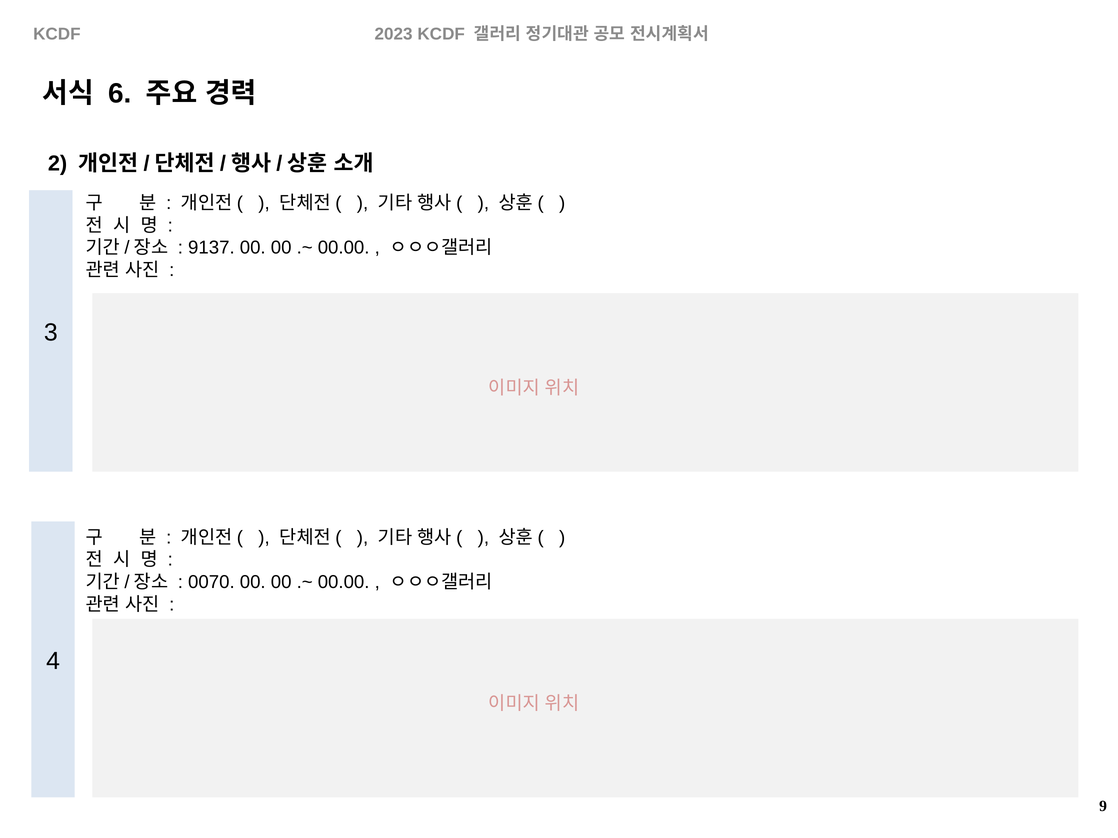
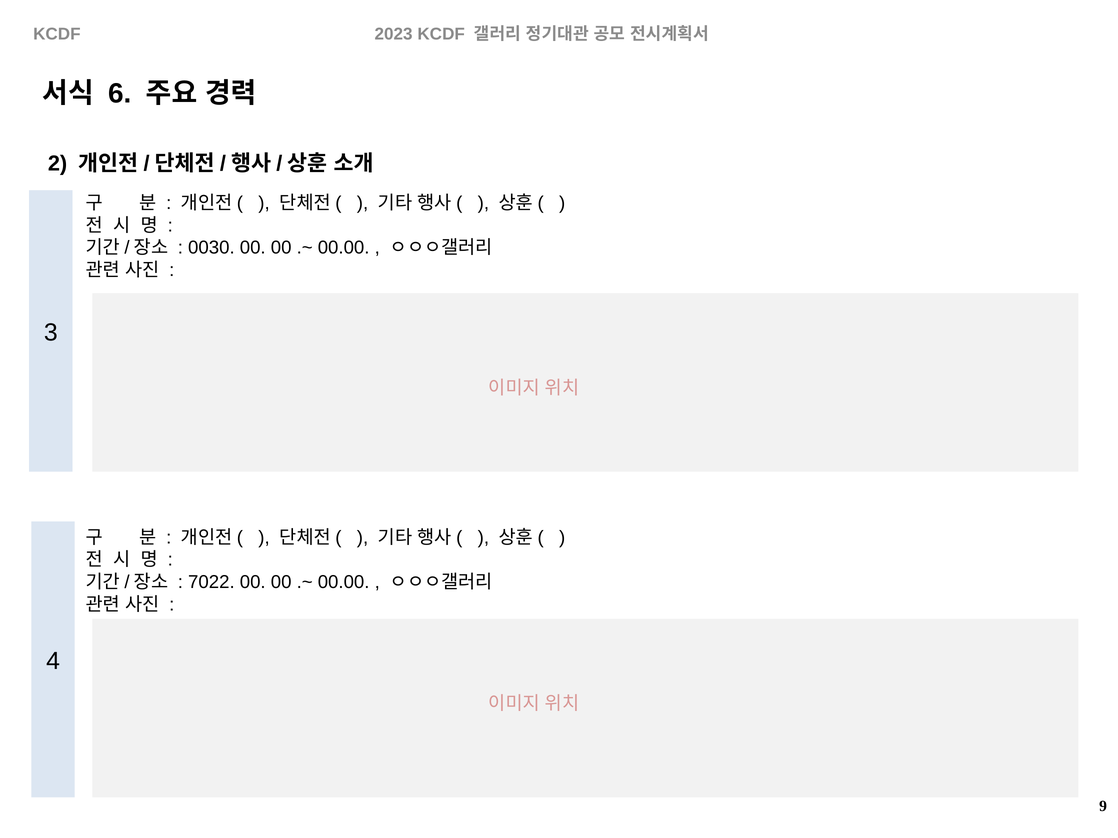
9137: 9137 -> 0030
0070: 0070 -> 7022
